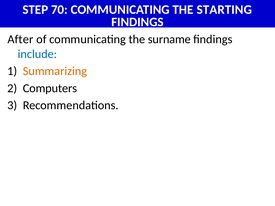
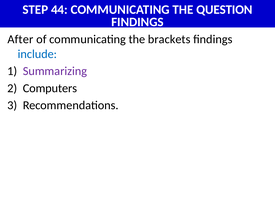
70: 70 -> 44
STARTING: STARTING -> QUESTION
surname: surname -> brackets
Summarizing colour: orange -> purple
